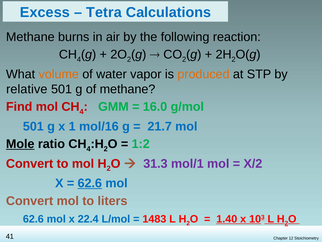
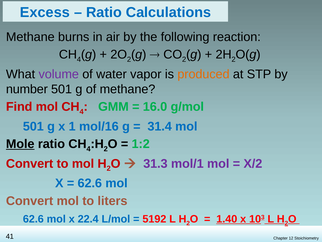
Tetra at (104, 12): Tetra -> Ratio
volume colour: orange -> purple
relative: relative -> number
21.7: 21.7 -> 31.4
62.6 at (90, 183) underline: present -> none
1483: 1483 -> 5192
